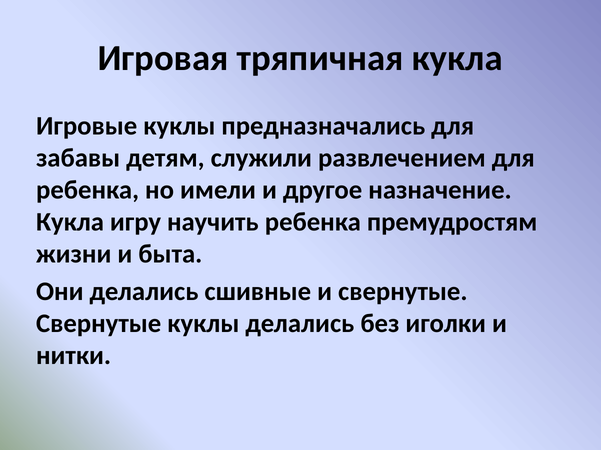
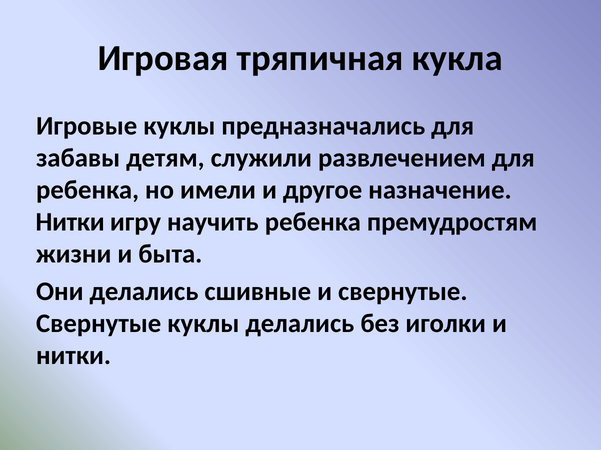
Кукла at (70, 222): Кукла -> Нитки
